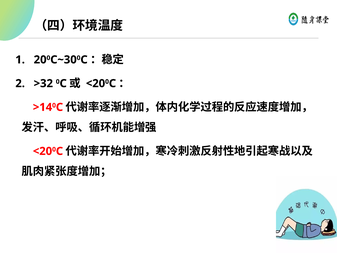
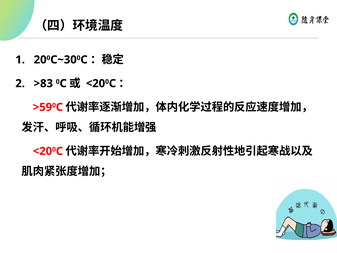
>32: >32 -> >83
>14: >14 -> >59
